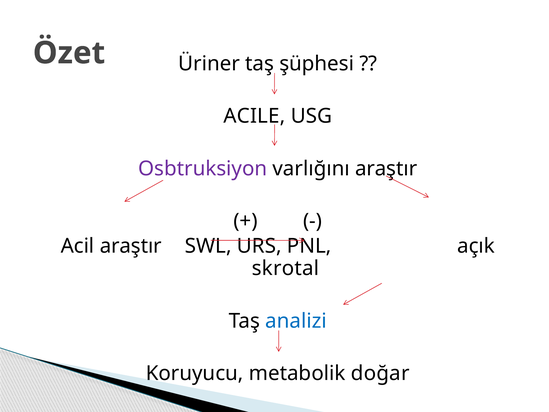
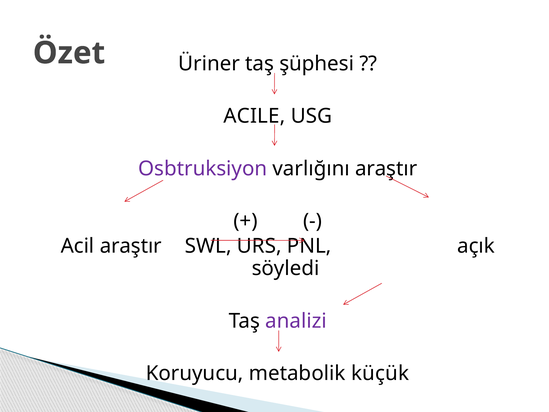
skrotal: skrotal -> söyledi
analizi colour: blue -> purple
doğar: doğar -> küçük
